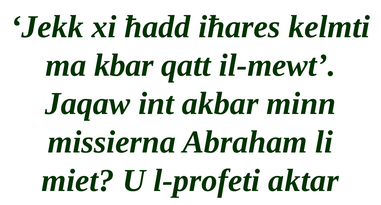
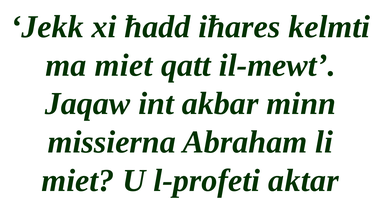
ma kbar: kbar -> miet
